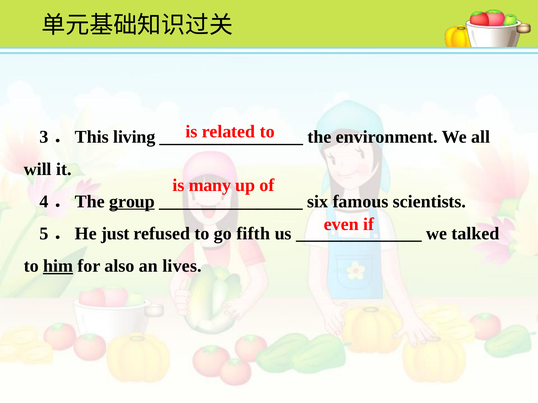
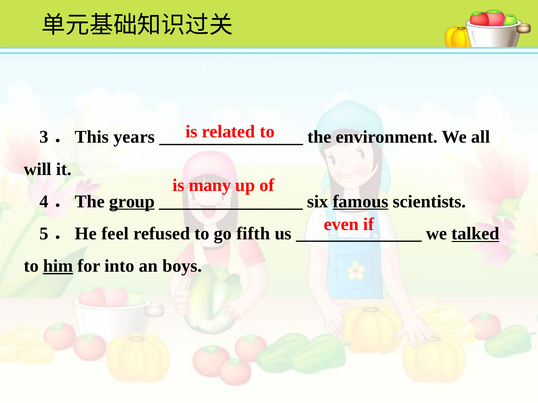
living: living -> years
famous underline: none -> present
just: just -> feel
talked underline: none -> present
also: also -> into
lives: lives -> boys
